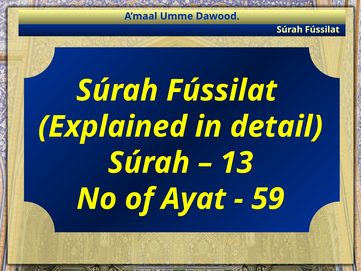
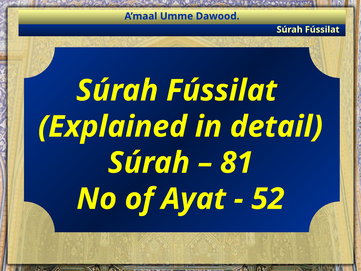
13: 13 -> 81
59: 59 -> 52
